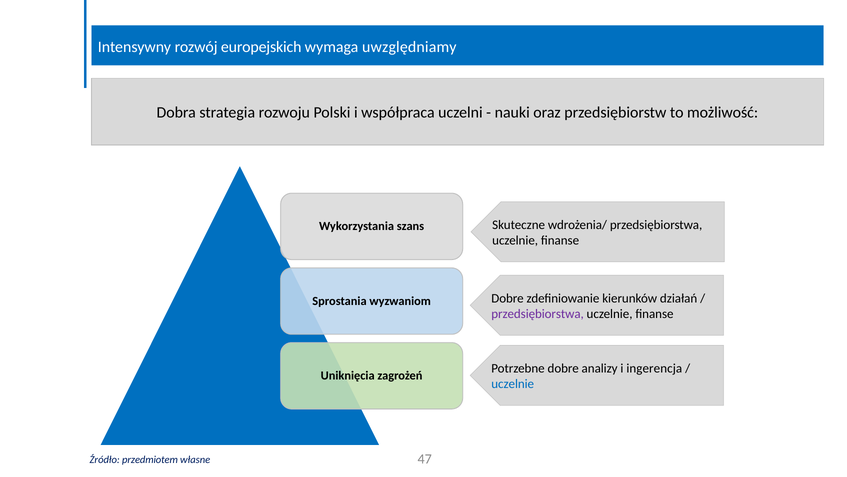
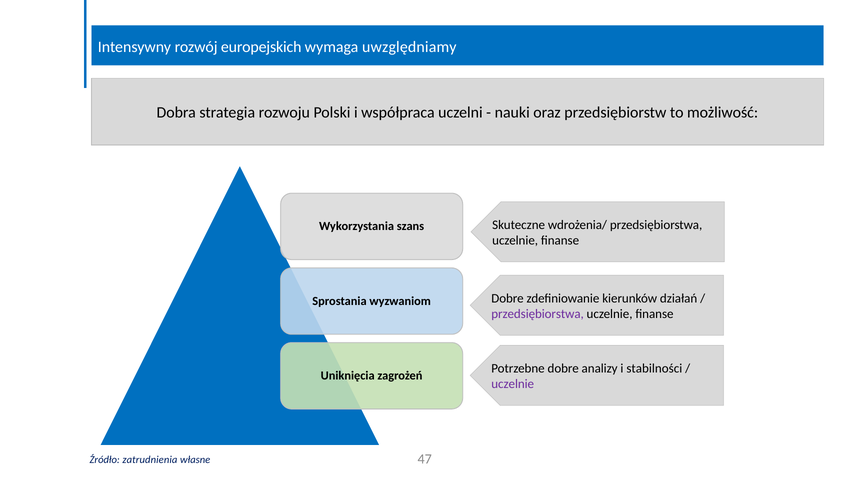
ingerencja: ingerencja -> stabilności
uczelnie at (513, 384) colour: blue -> purple
przedmiotem: przedmiotem -> zatrudnienia
